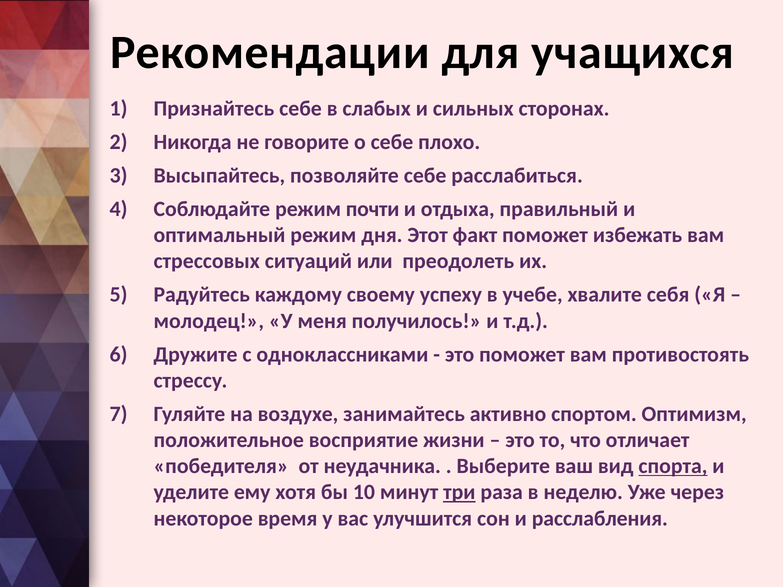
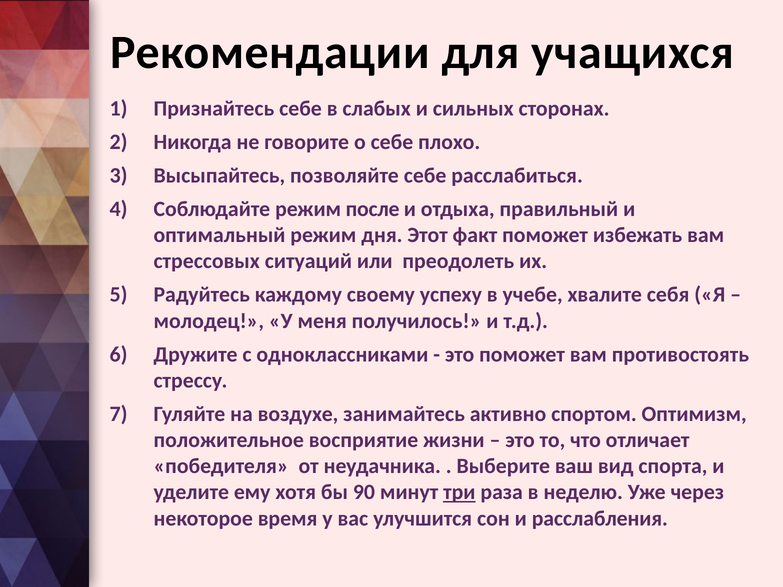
почти: почти -> после
спорта underline: present -> none
10: 10 -> 90
